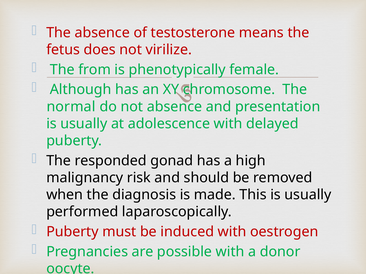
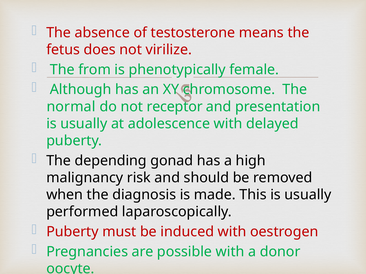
not absence: absence -> receptor
responded: responded -> depending
